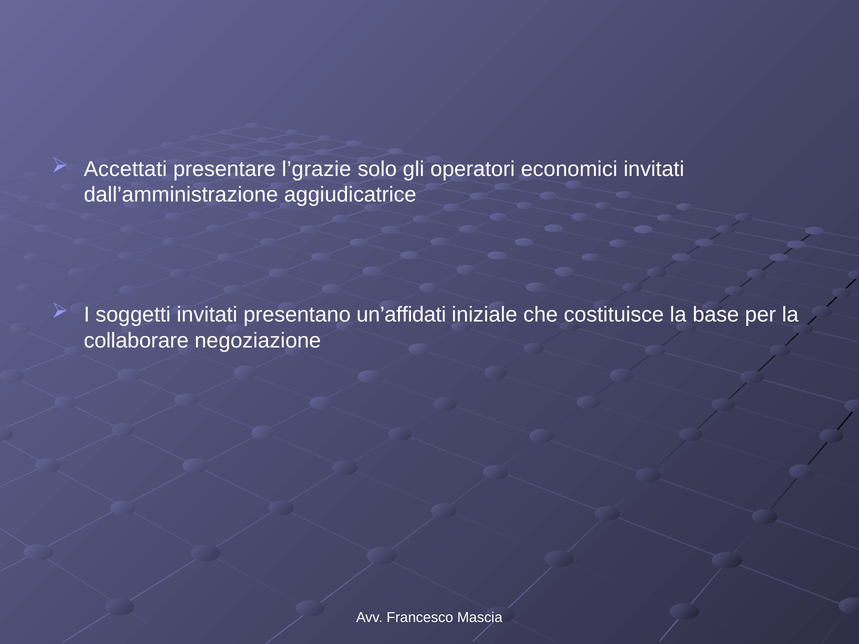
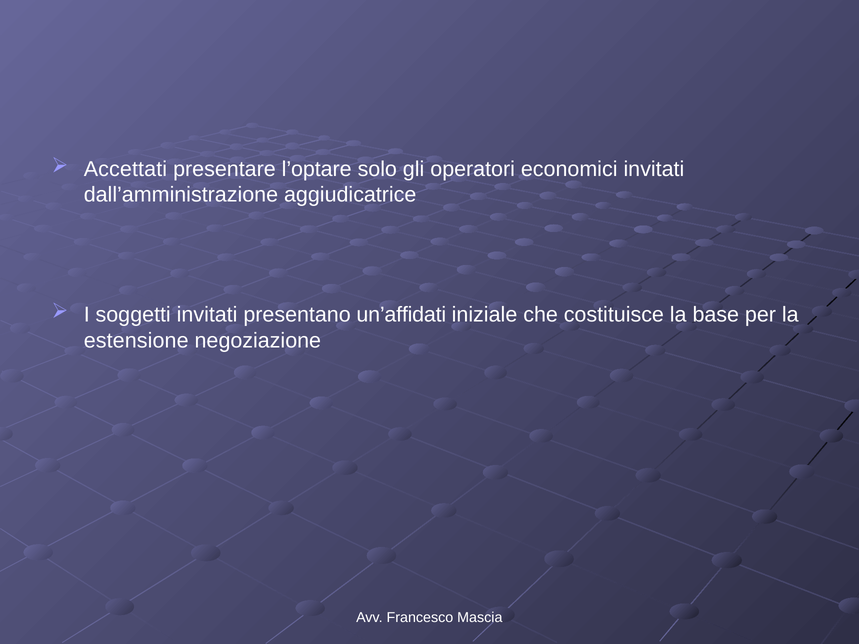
l’grazie: l’grazie -> l’optare
collaborare: collaborare -> estensione
